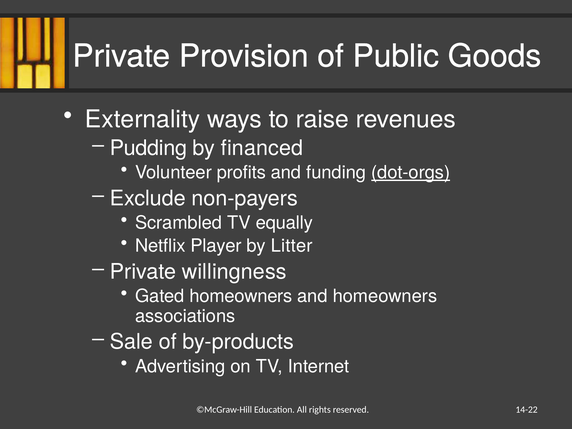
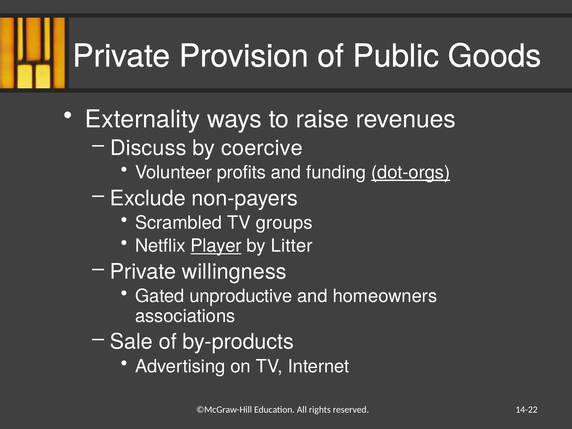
Pudding: Pudding -> Discuss
financed: financed -> coercive
equally: equally -> groups
Player underline: none -> present
Gated homeowners: homeowners -> unproductive
